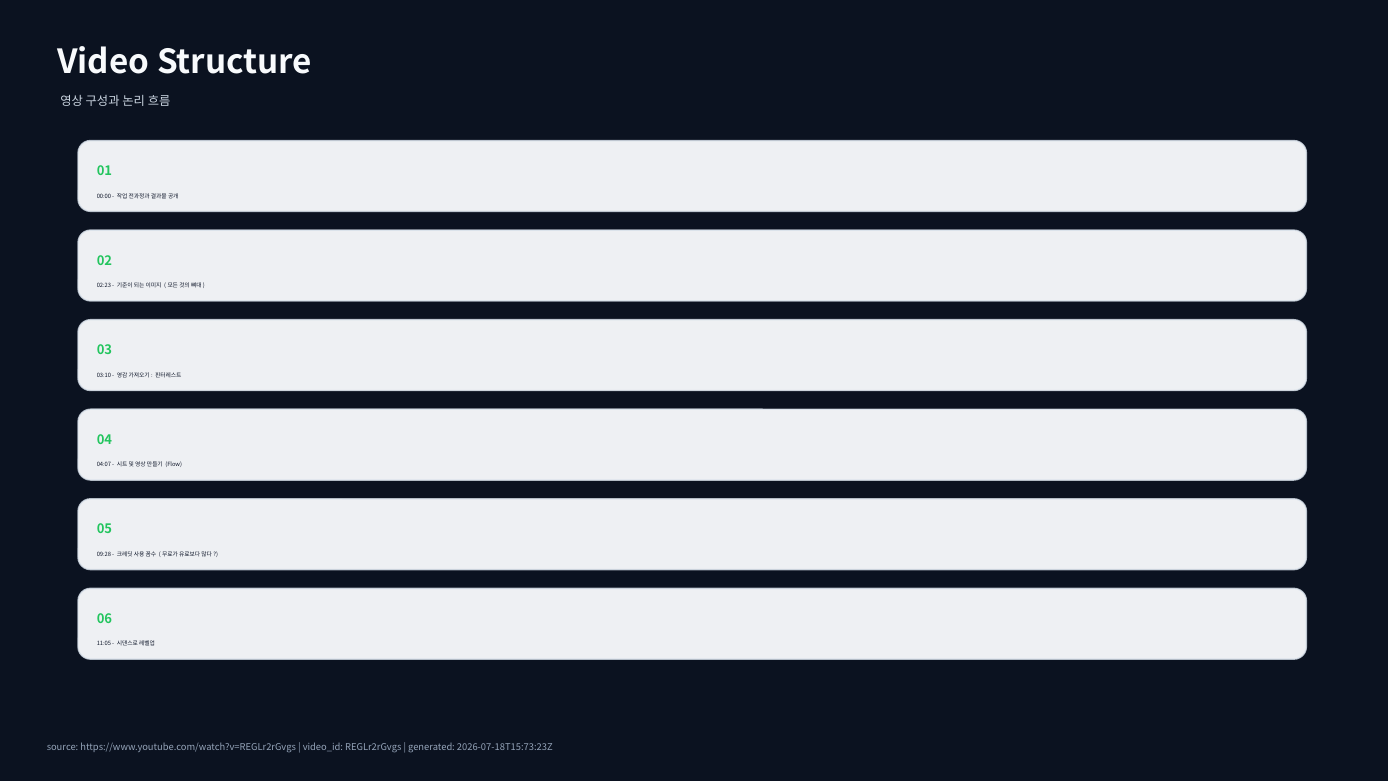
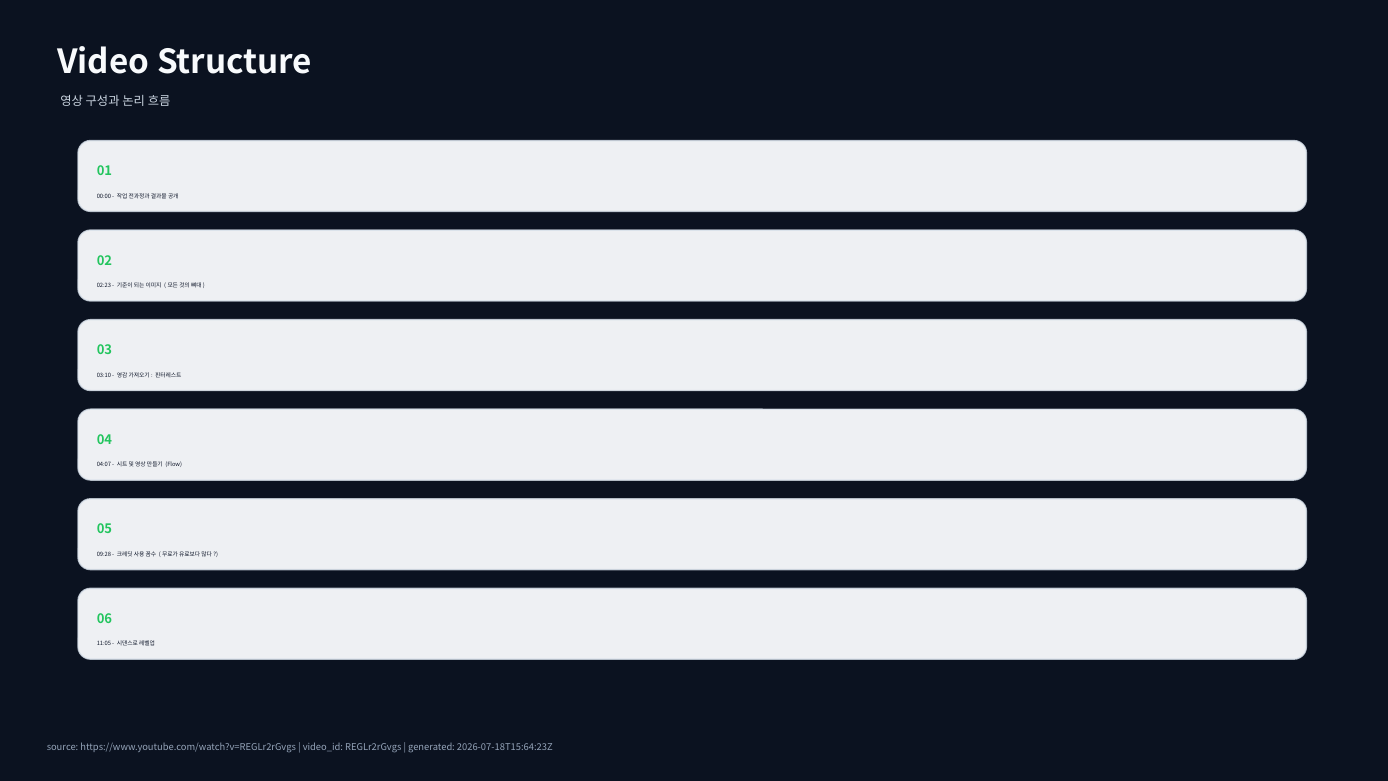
2026-07-18T15:73:23Z: 2026-07-18T15:73:23Z -> 2026-07-18T15:64:23Z
